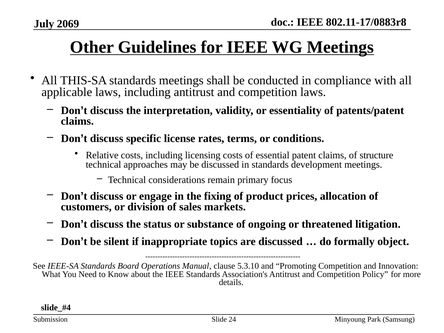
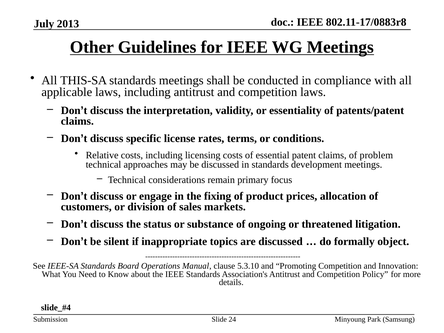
2069: 2069 -> 2013
structure: structure -> problem
